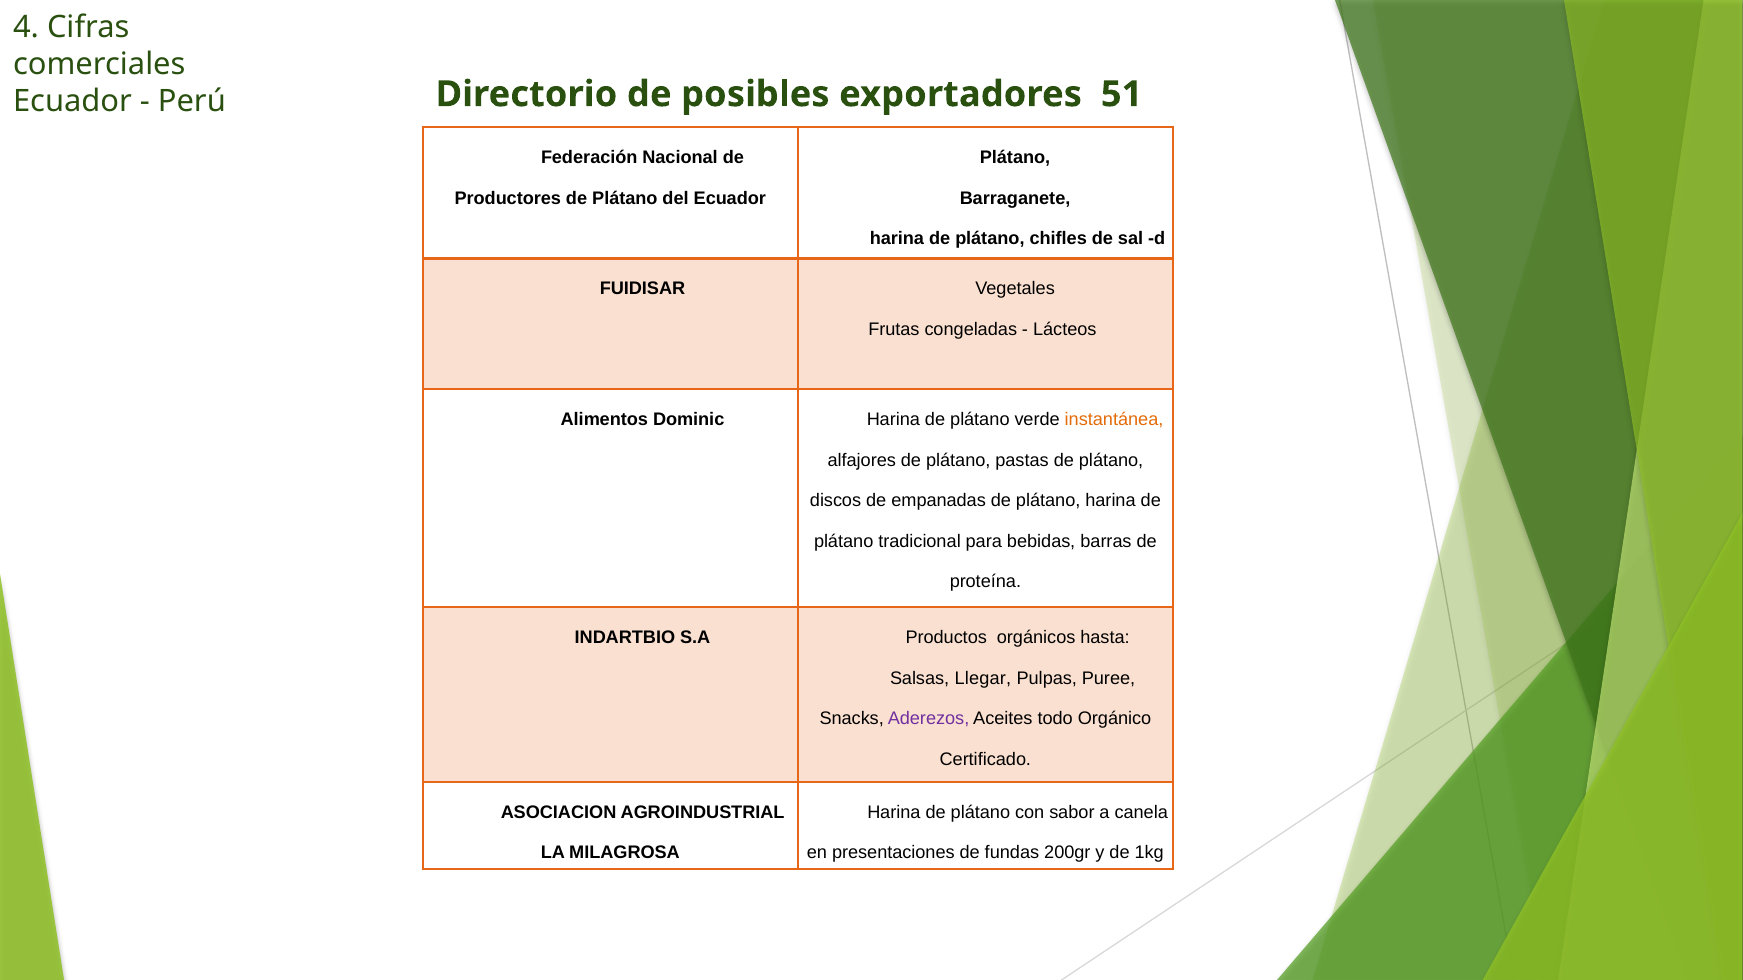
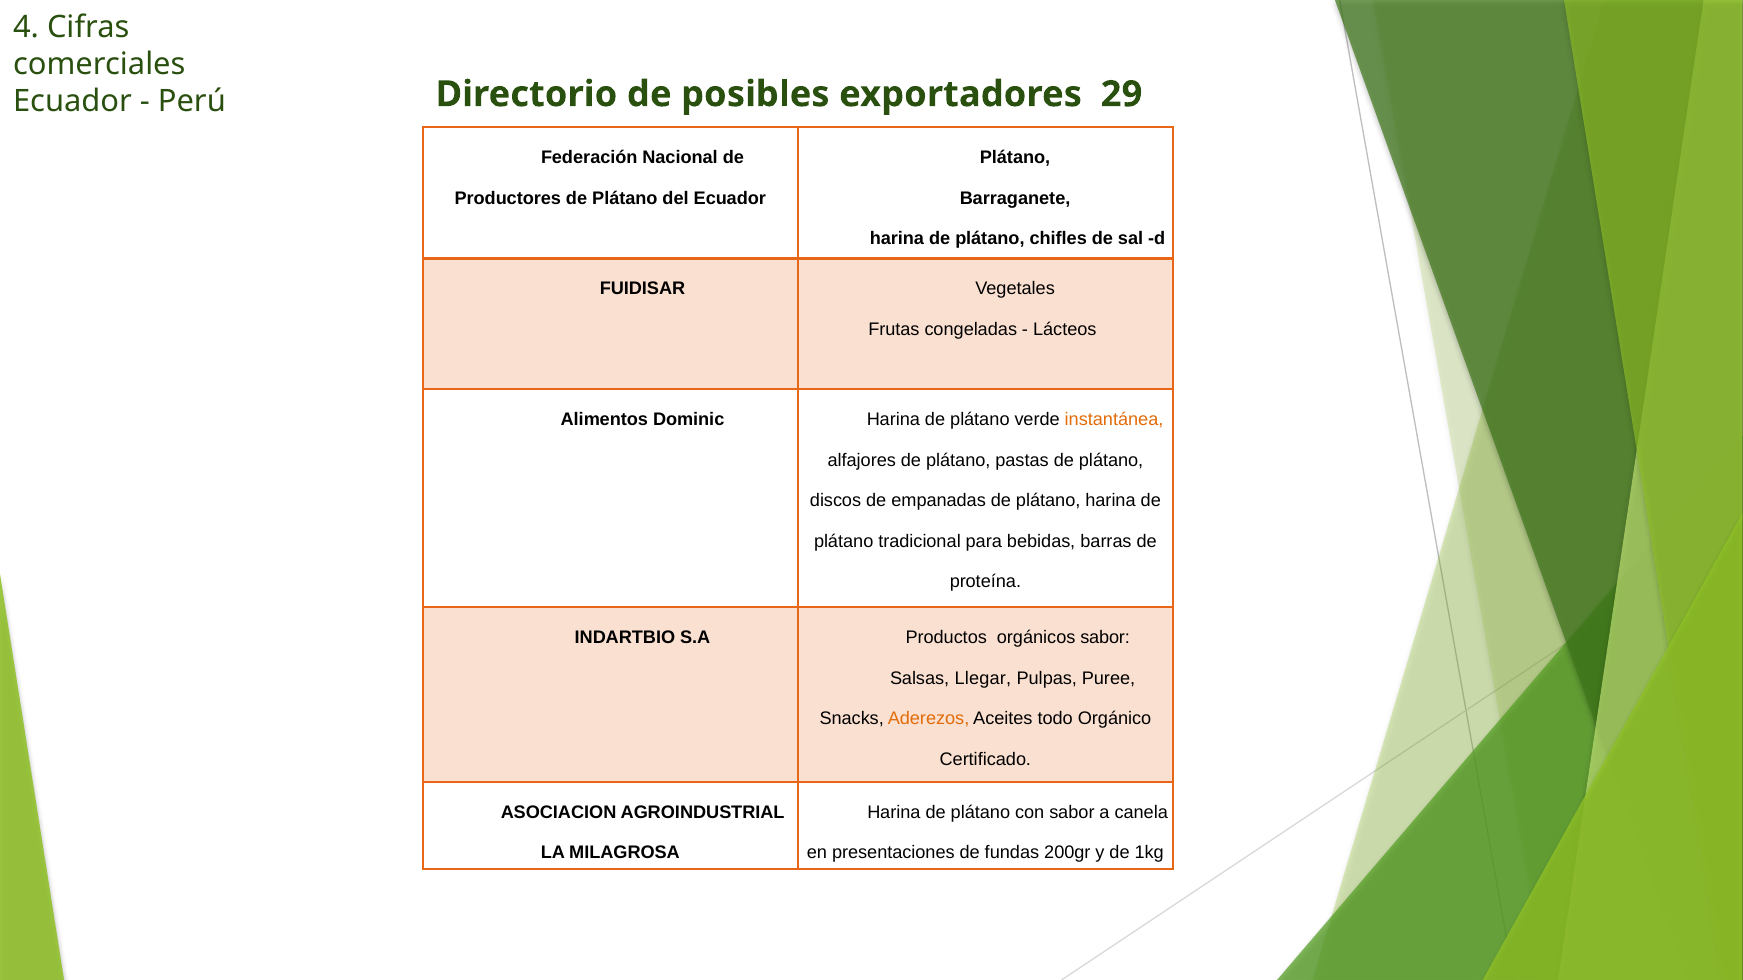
51: 51 -> 29
orgánicos hasta: hasta -> sabor
Aderezos colour: purple -> orange
